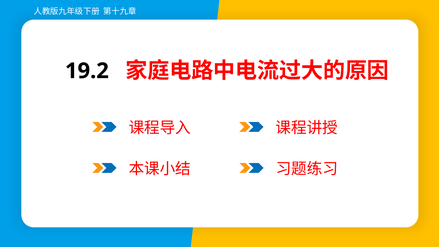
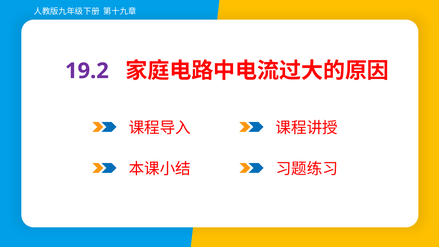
19.2 colour: black -> purple
